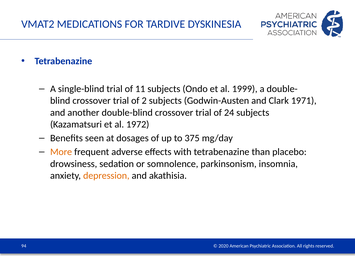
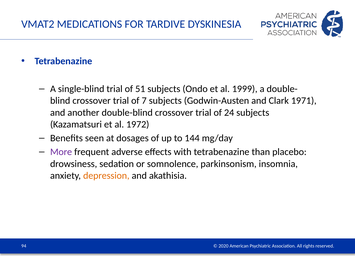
11: 11 -> 51
2: 2 -> 7
375: 375 -> 144
More colour: orange -> purple
